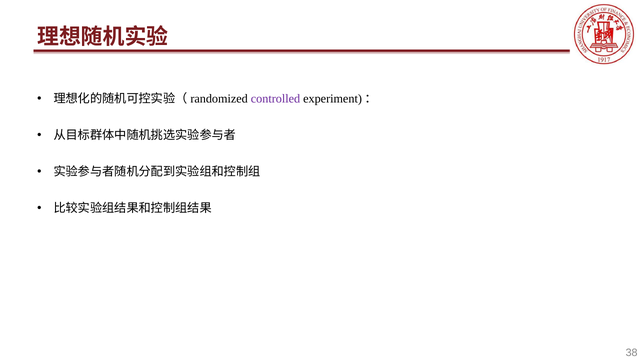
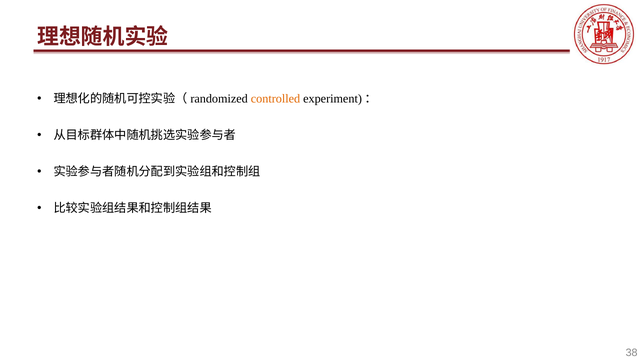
controlled colour: purple -> orange
